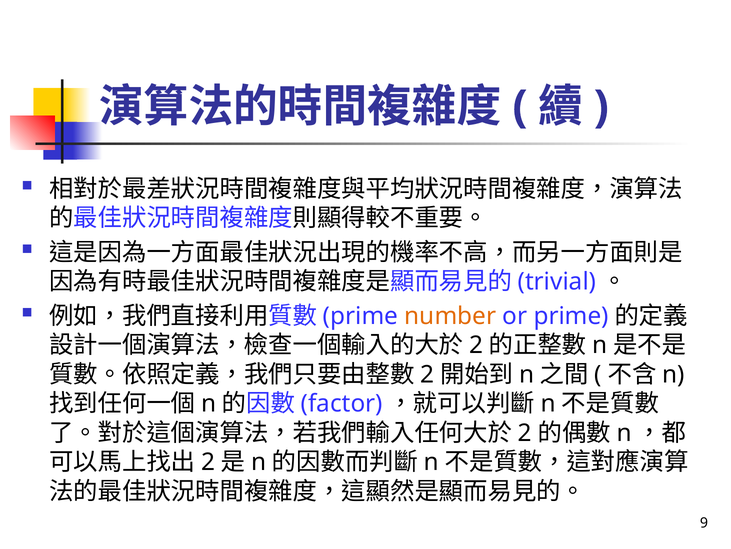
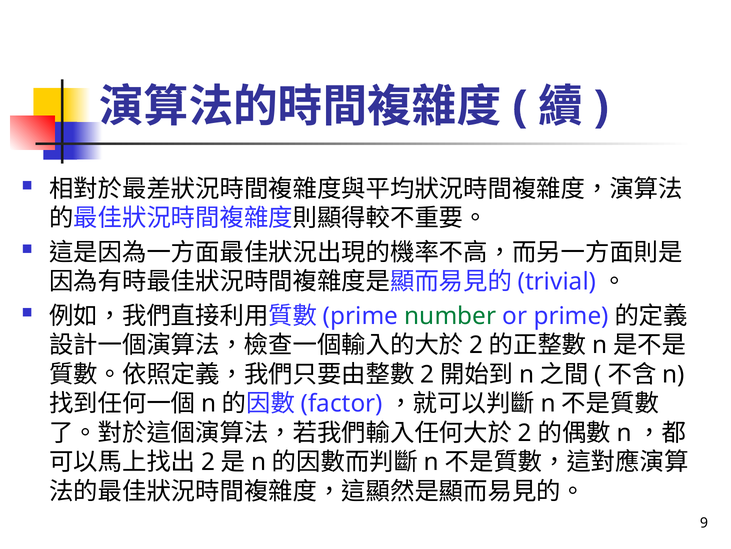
number colour: orange -> green
